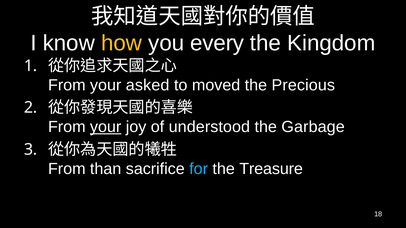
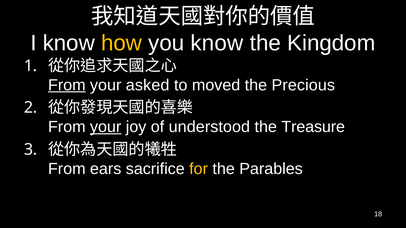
you every: every -> know
From at (67, 85) underline: none -> present
Garbage: Garbage -> Treasure
than: than -> ears
for colour: light blue -> yellow
Treasure: Treasure -> Parables
